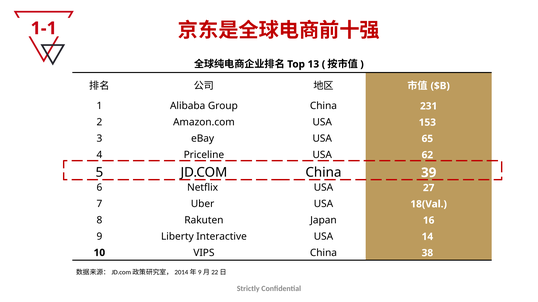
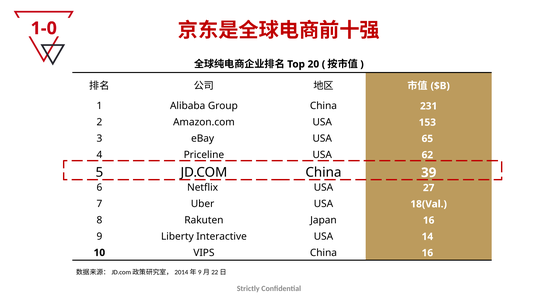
1-1: 1-1 -> 1-0
13: 13 -> 20
China 38: 38 -> 16
